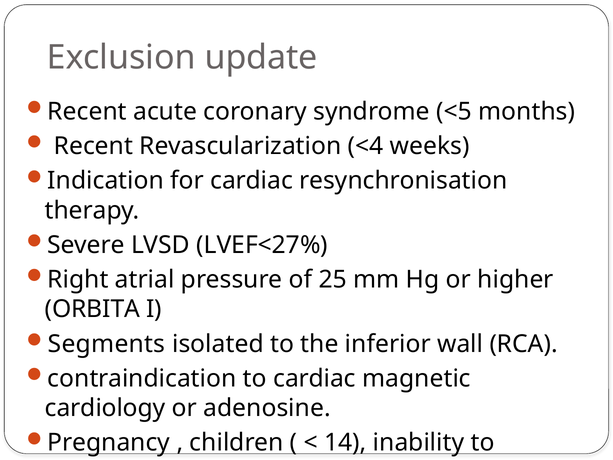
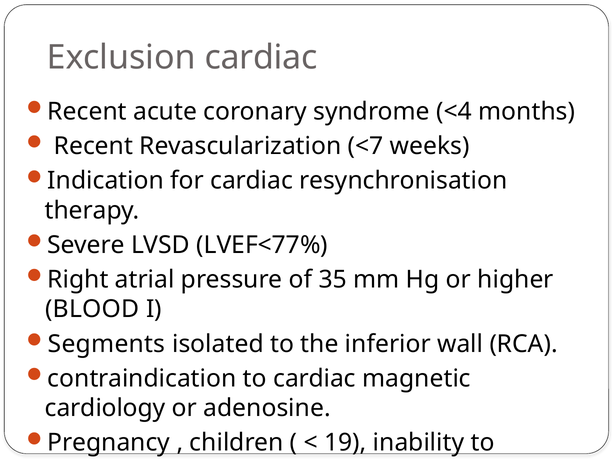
Exclusion update: update -> cardiac
<5: <5 -> <4
<4: <4 -> <7
LVEF<27%: LVEF<27% -> LVEF<77%
25: 25 -> 35
ORBITA: ORBITA -> BLOOD
14: 14 -> 19
